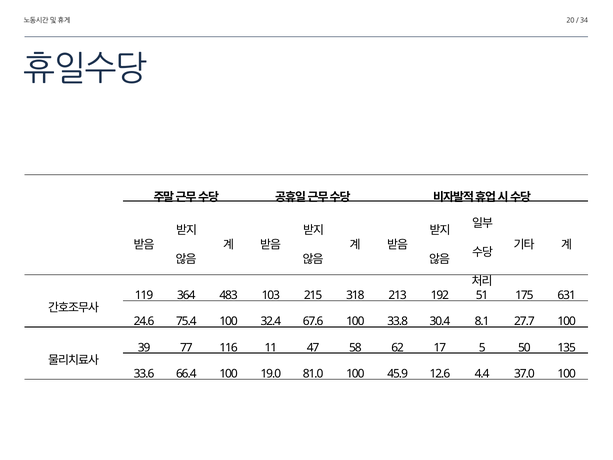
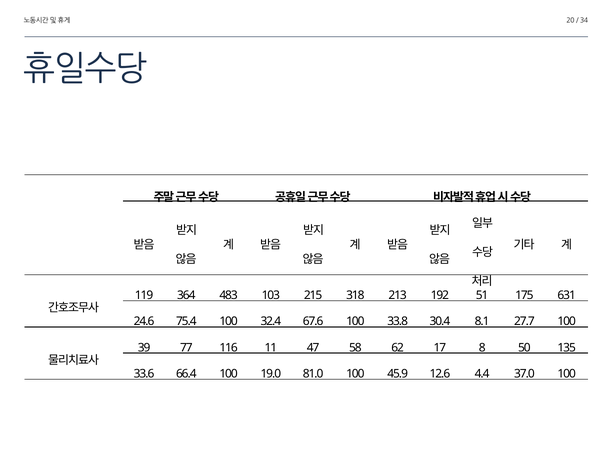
5: 5 -> 8
